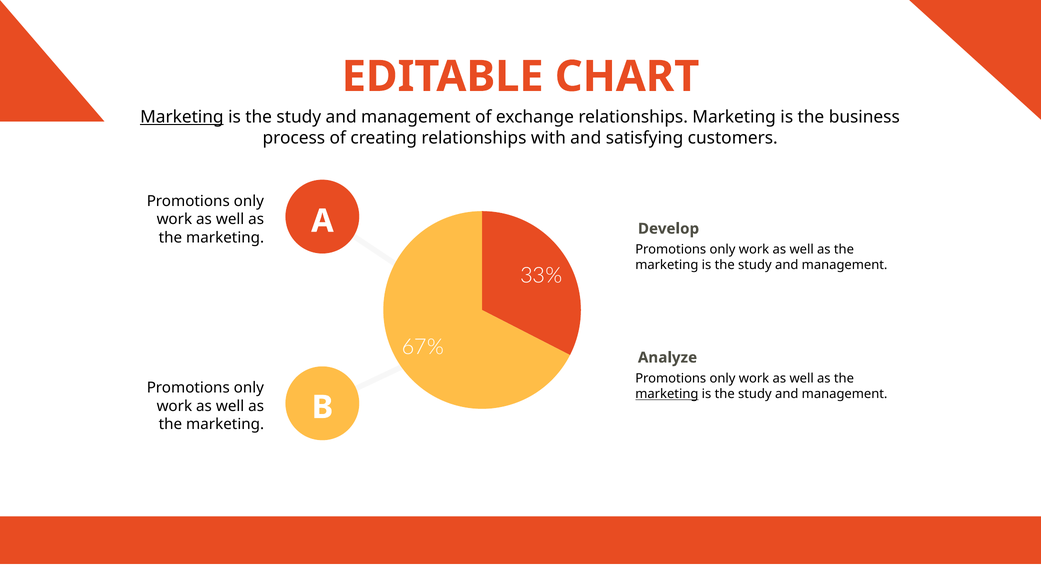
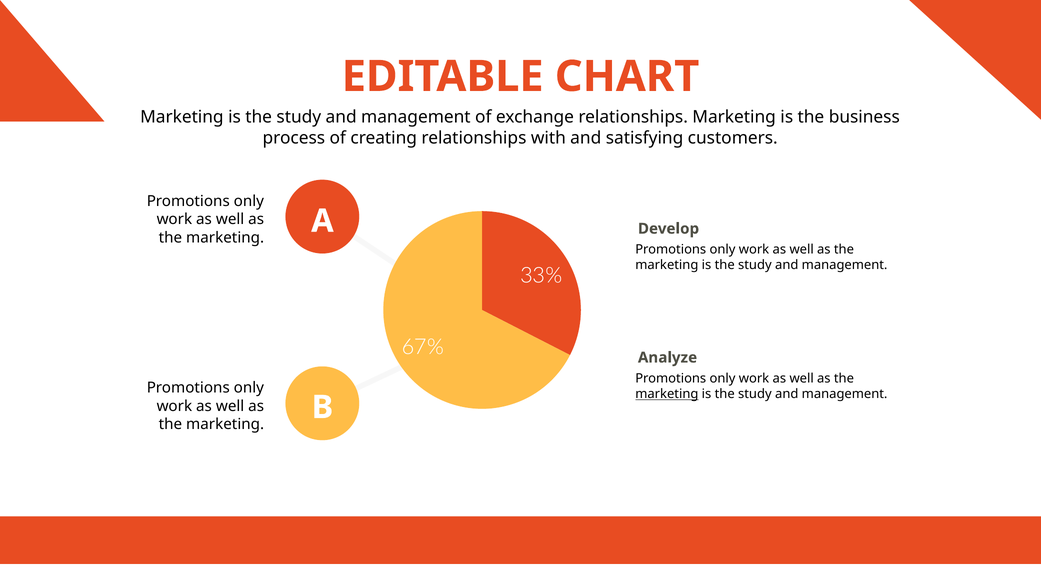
Marketing at (182, 117) underline: present -> none
